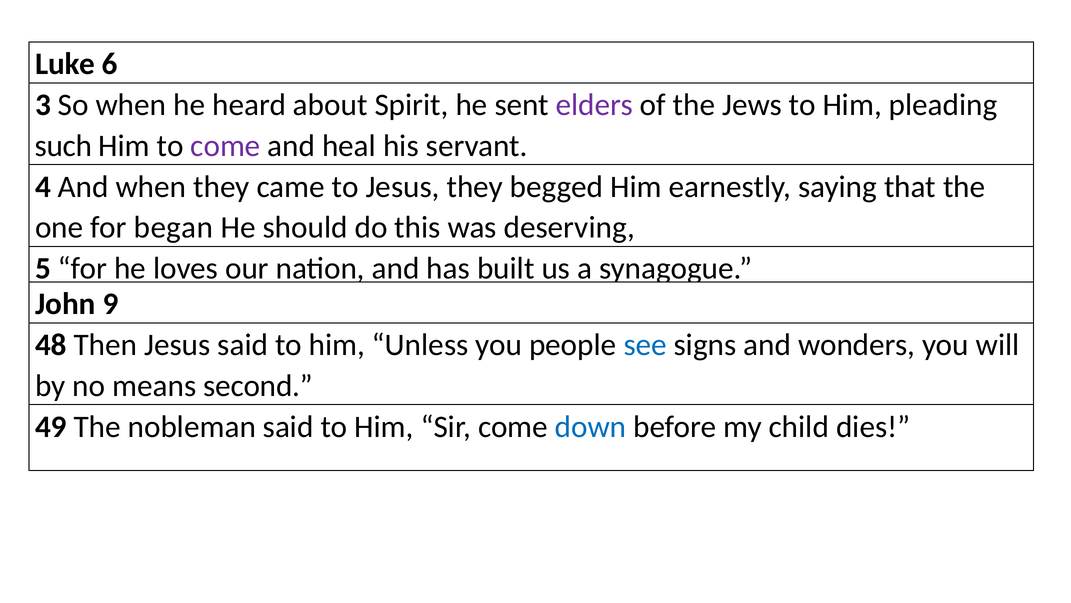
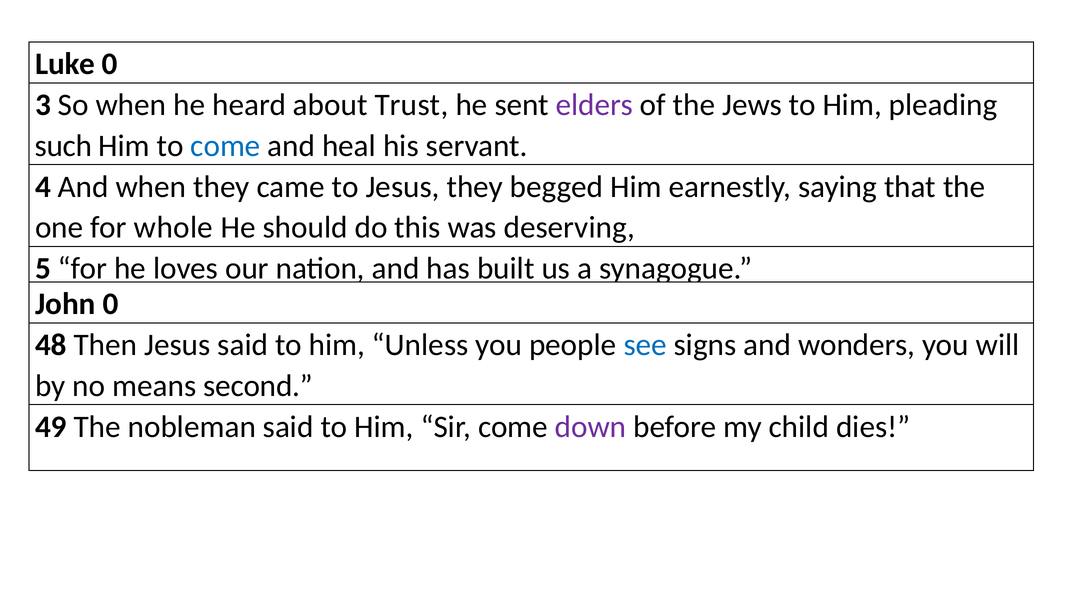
Luke 6: 6 -> 0
Spirit: Spirit -> Trust
come at (225, 146) colour: purple -> blue
began: began -> whole
John 9: 9 -> 0
down colour: blue -> purple
